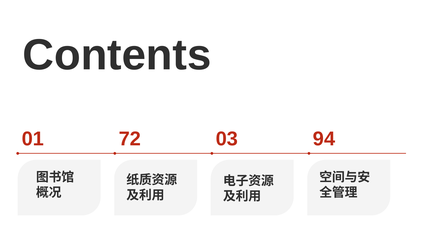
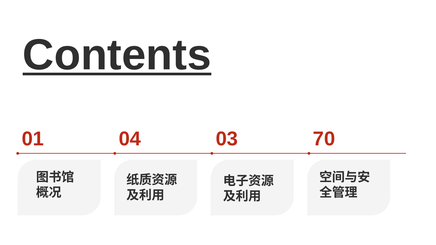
Contents underline: none -> present
72: 72 -> 04
94: 94 -> 70
